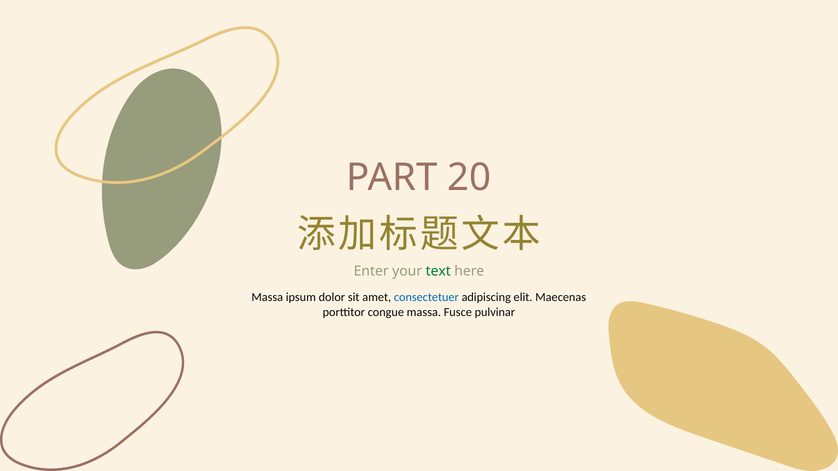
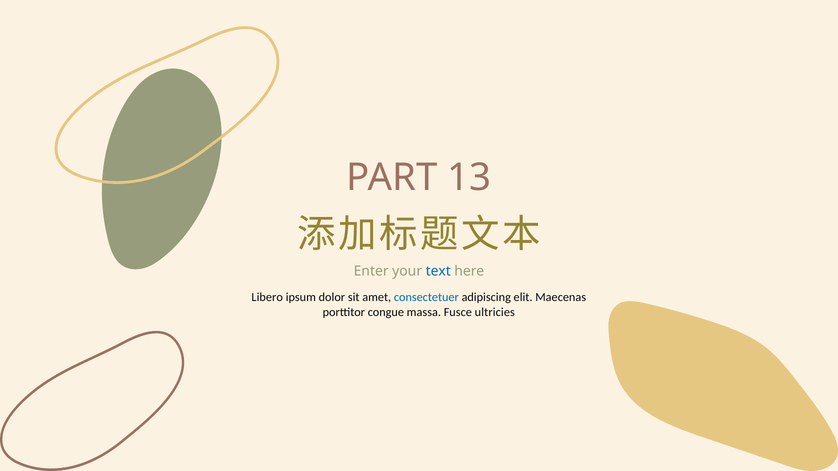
20: 20 -> 13
text colour: green -> blue
Massa at (267, 298): Massa -> Libero
pulvinar: pulvinar -> ultricies
